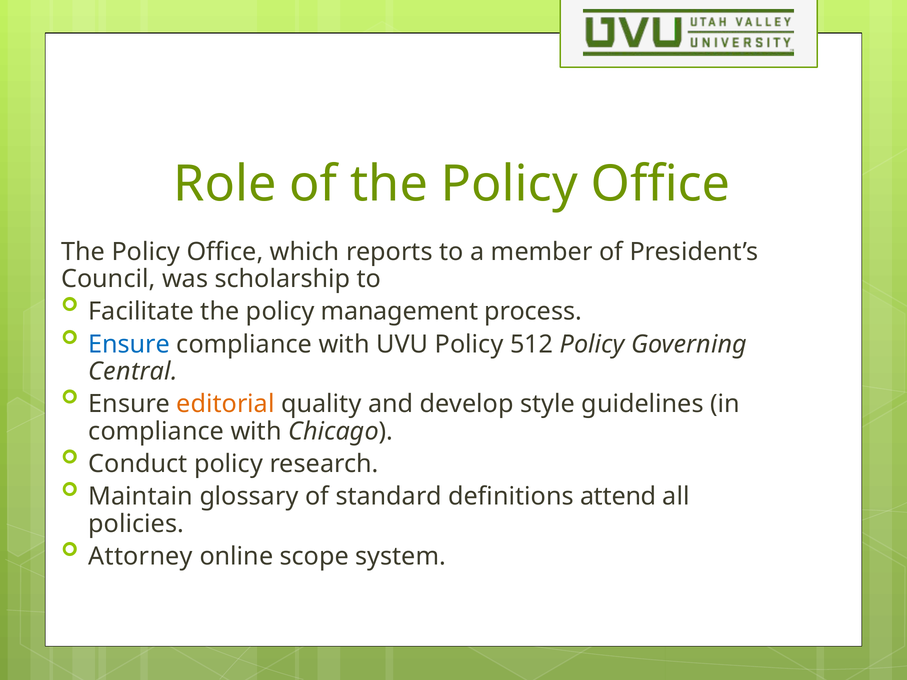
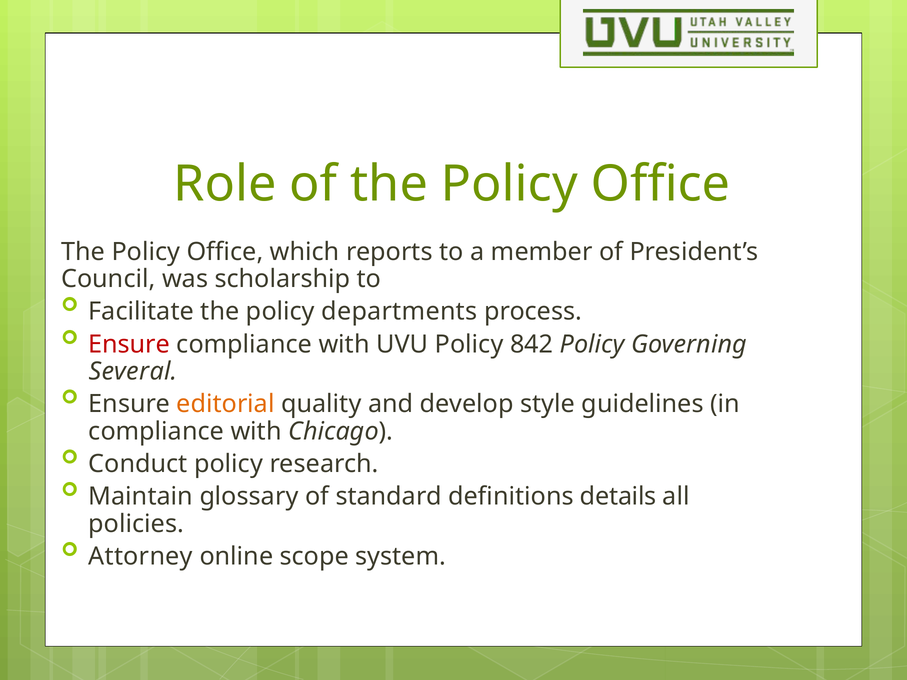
management: management -> departments
Ensure at (129, 344) colour: blue -> red
512: 512 -> 842
Central: Central -> Several
attend: attend -> details
